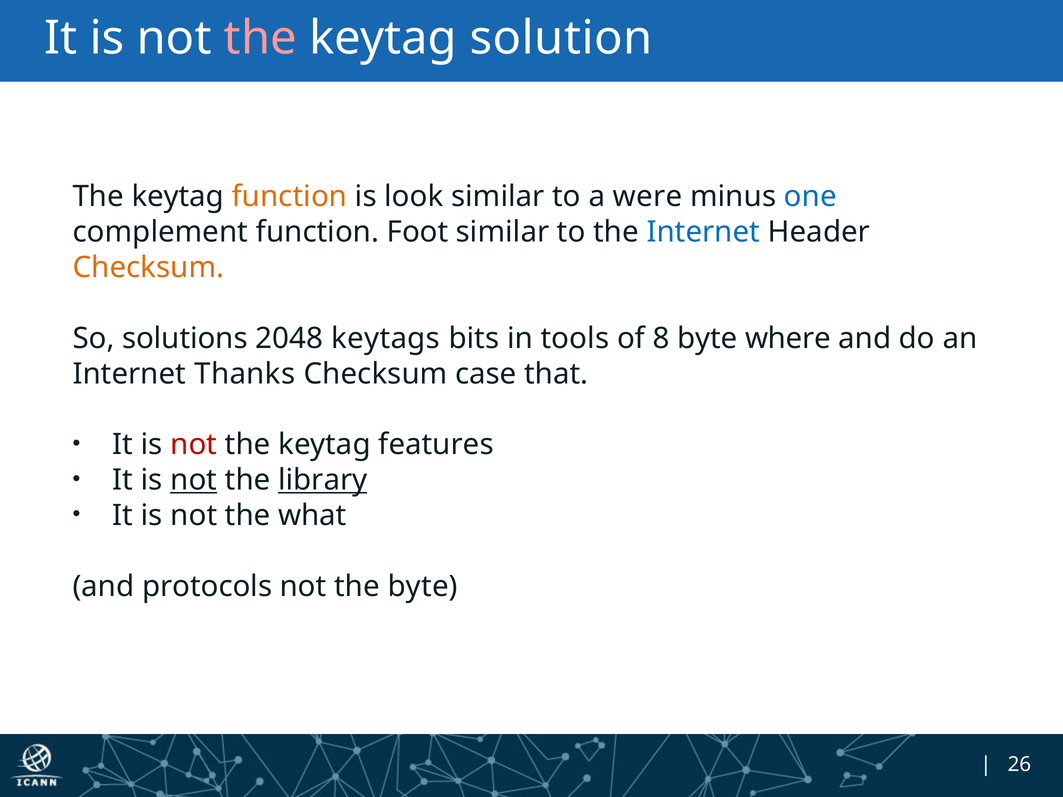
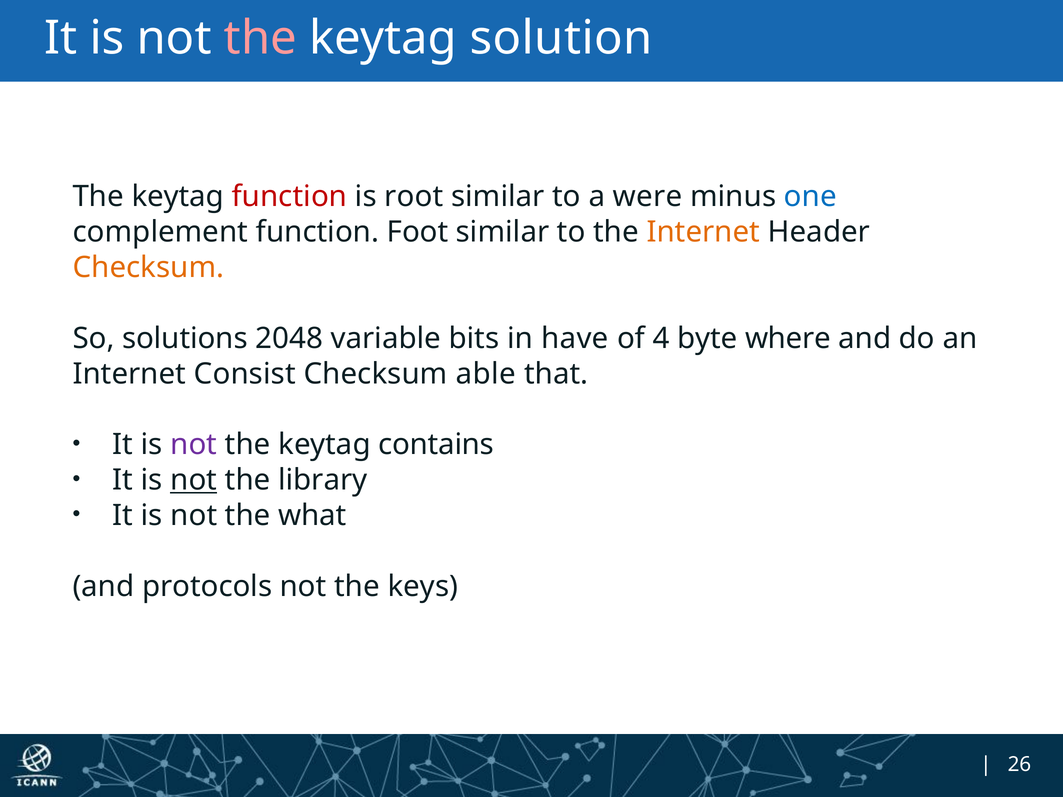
function at (289, 197) colour: orange -> red
look: look -> root
Internet at (703, 232) colour: blue -> orange
keytags: keytags -> variable
tools: tools -> have
8: 8 -> 4
Thanks: Thanks -> Consist
case: case -> able
not at (194, 445) colour: red -> purple
features: features -> contains
library underline: present -> none
the byte: byte -> keys
